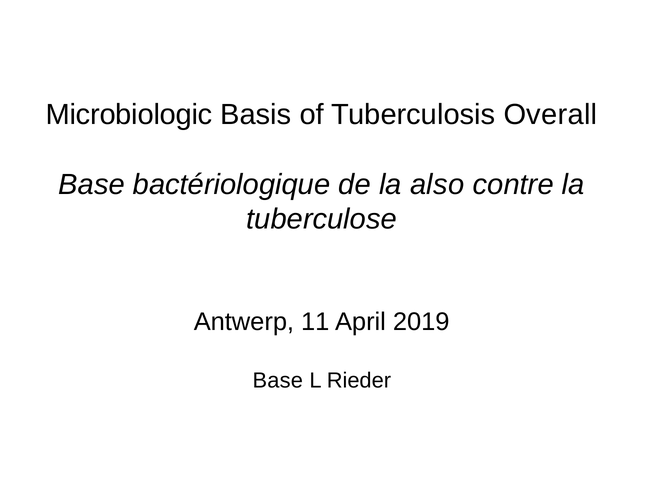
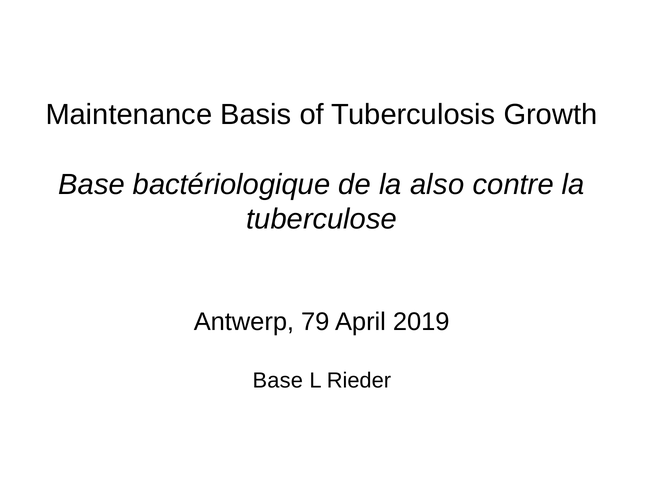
Microbiologic: Microbiologic -> Maintenance
Overall: Overall -> Growth
11: 11 -> 79
